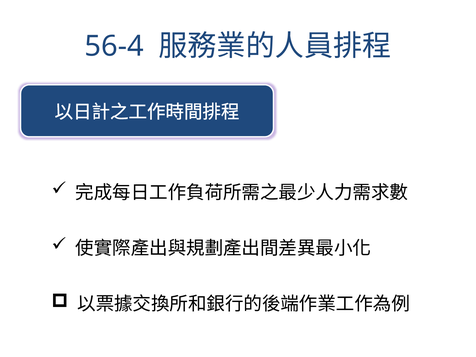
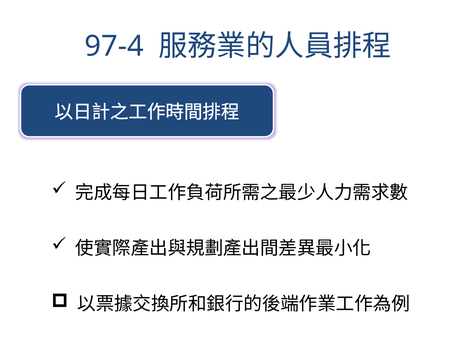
56-4: 56-4 -> 97-4
